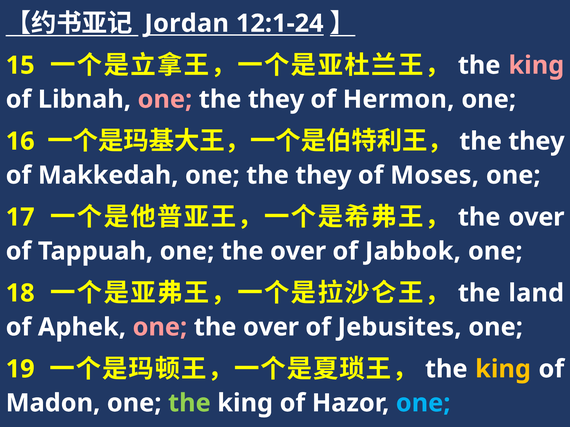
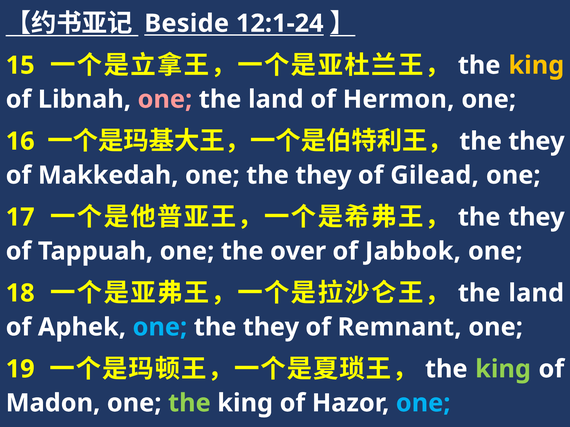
Jordan: Jordan -> Beside
king at (536, 65) colour: pink -> yellow
they at (276, 99): they -> land
Moses: Moses -> Gilead
over at (536, 217): over -> they
one at (160, 327) colour: pink -> light blue
over at (271, 327): over -> they
Jebusites: Jebusites -> Remnant
king at (503, 369) colour: yellow -> light green
